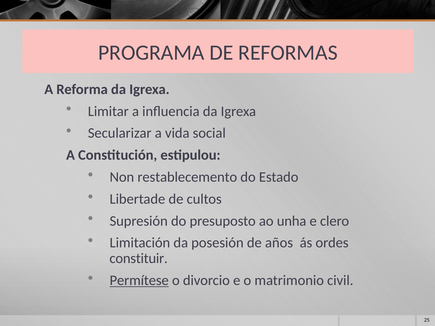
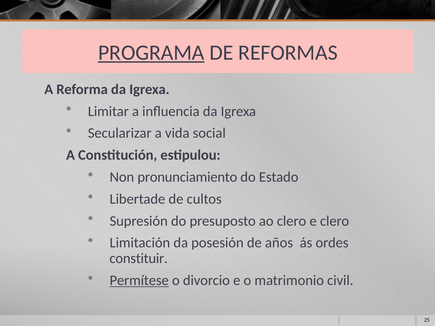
PROGRAMA underline: none -> present
restablecemento: restablecemento -> pronunciamiento
ao unha: unha -> clero
